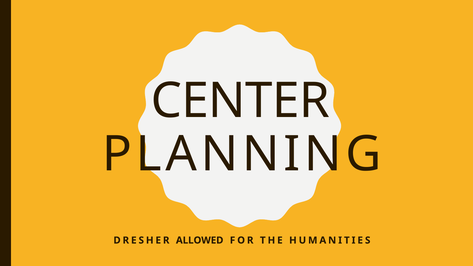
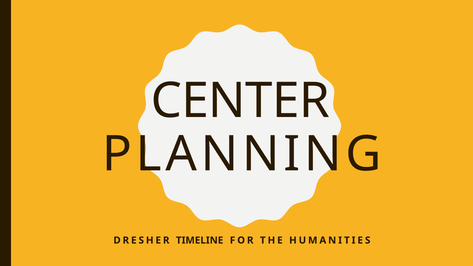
ALLOWED: ALLOWED -> TIMELINE
